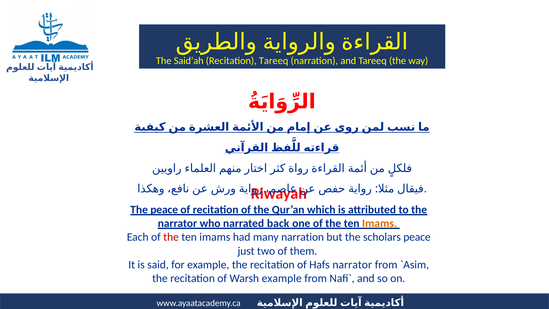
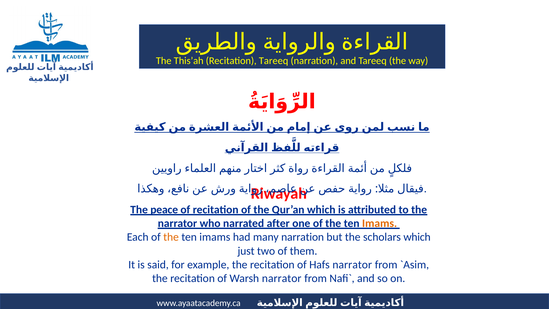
Said’ah: Said’ah -> This’ah
back: back -> after
the at (171, 237) colour: red -> orange
scholars peace: peace -> which
Warsh example: example -> narrator
